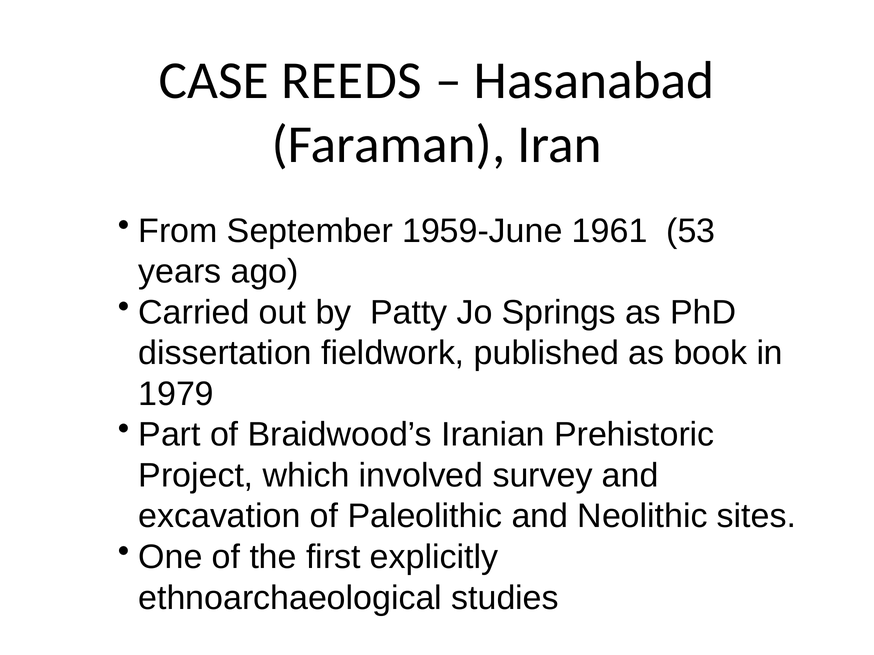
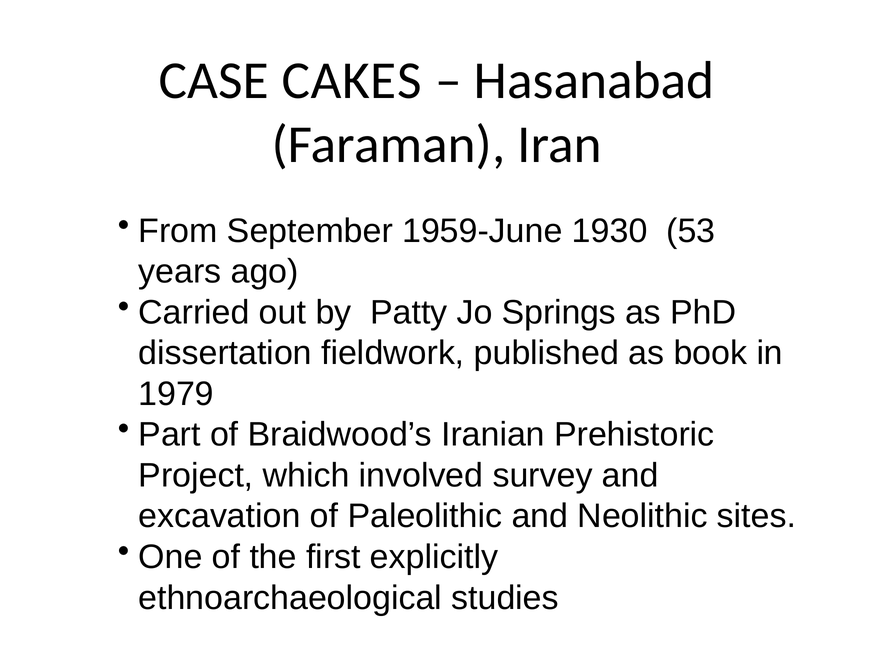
REEDS: REEDS -> CAKES
1961: 1961 -> 1930
